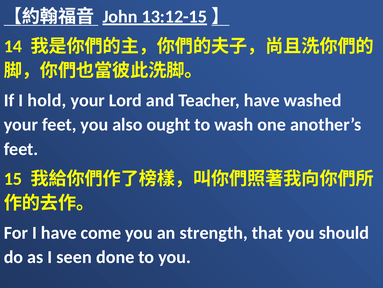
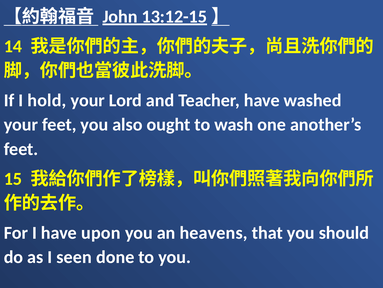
come: come -> upon
strength: strength -> heavens
